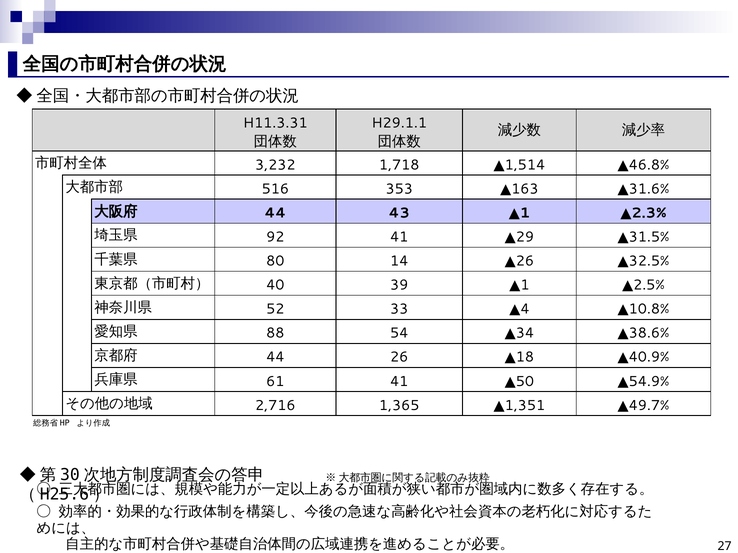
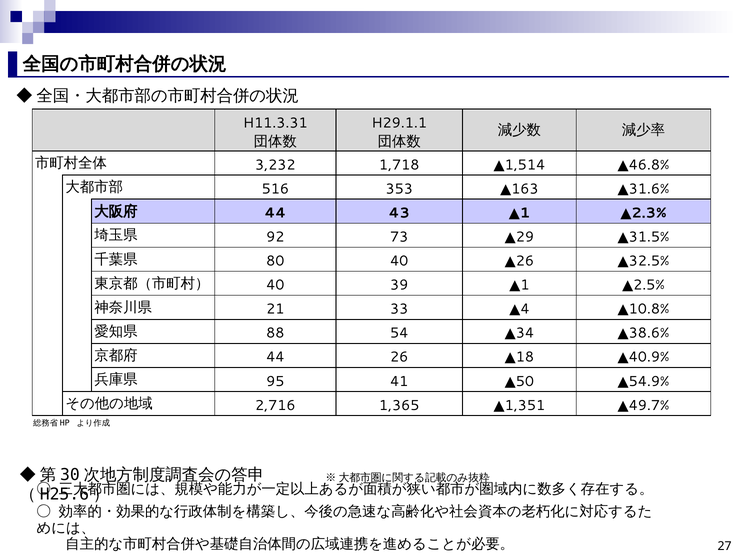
92 41: 41 -> 73
80 14: 14 -> 40
52: 52 -> 21
61: 61 -> 95
